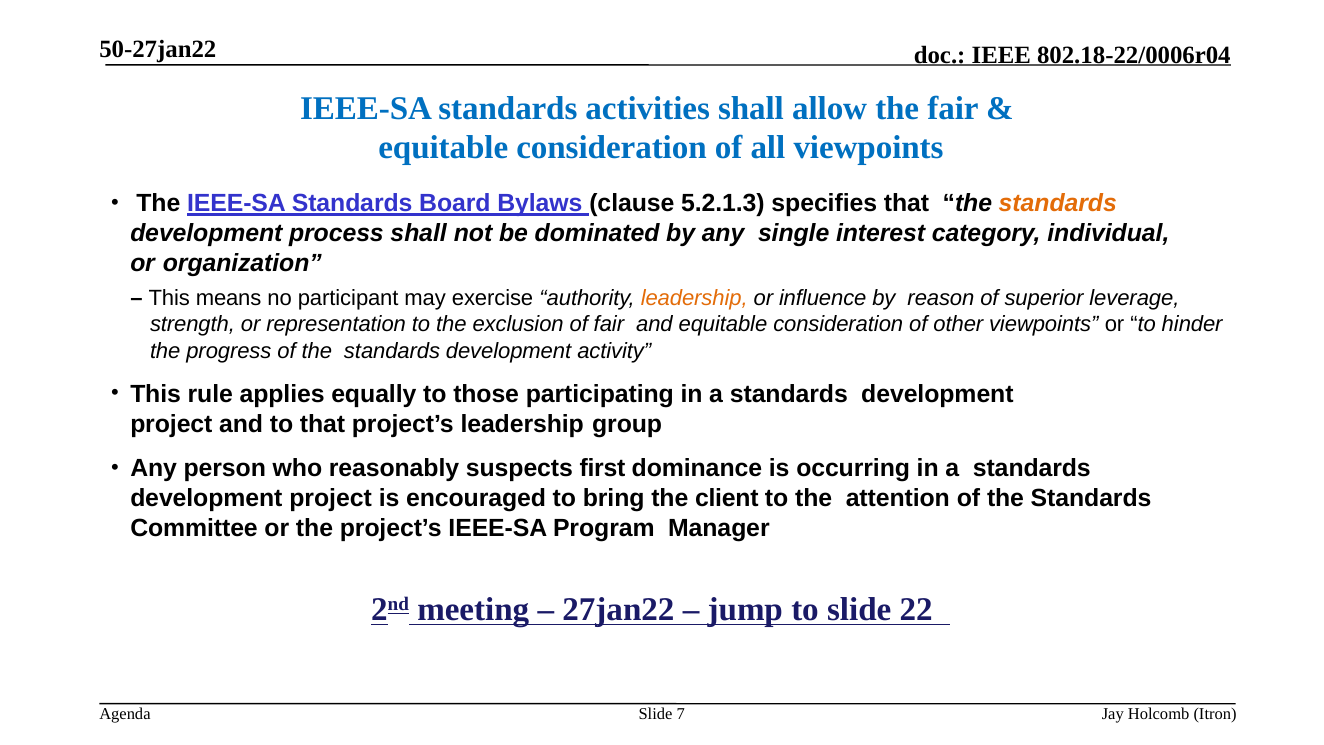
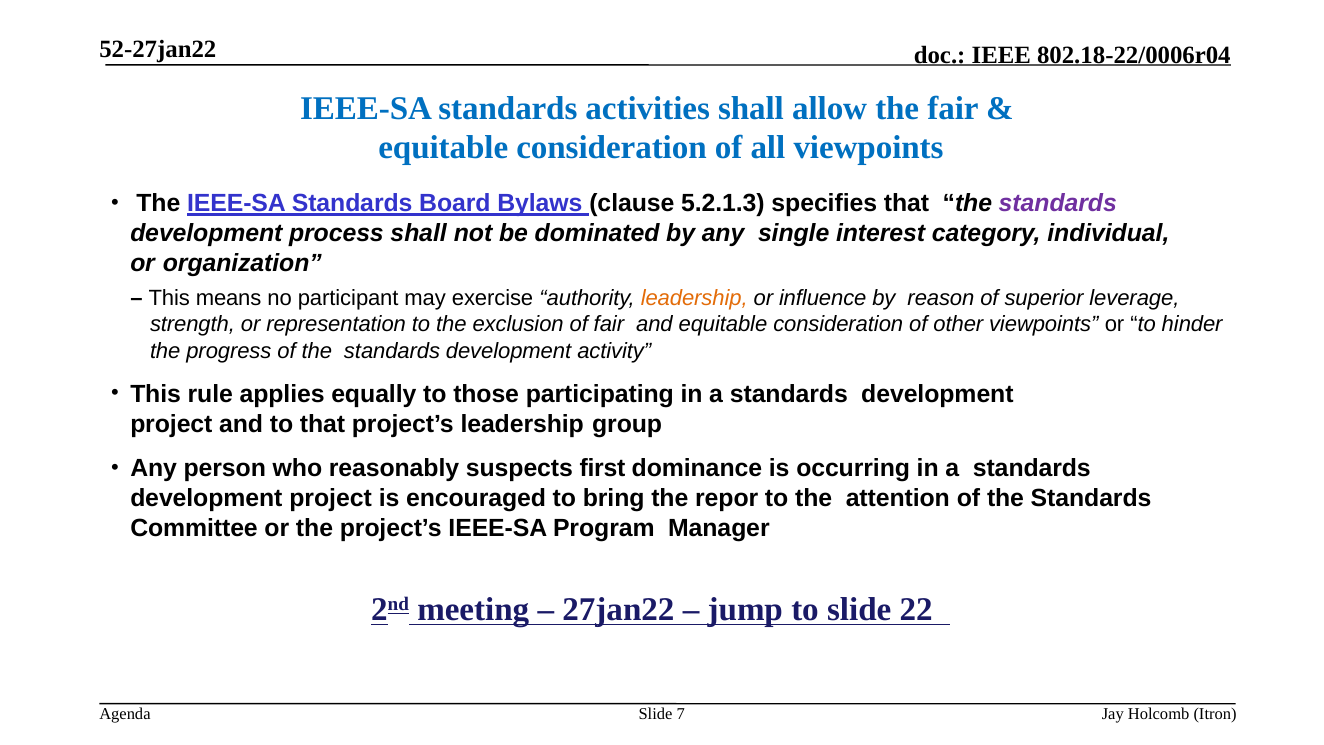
50-27jan22: 50-27jan22 -> 52-27jan22
standards at (1058, 204) colour: orange -> purple
client: client -> repor
